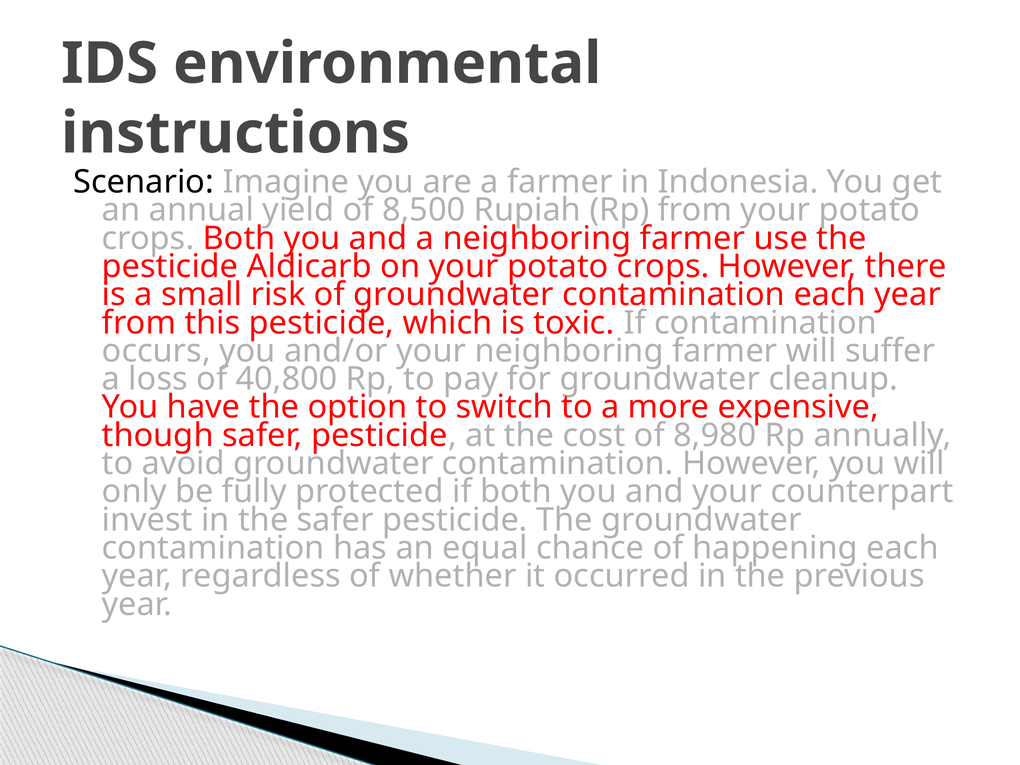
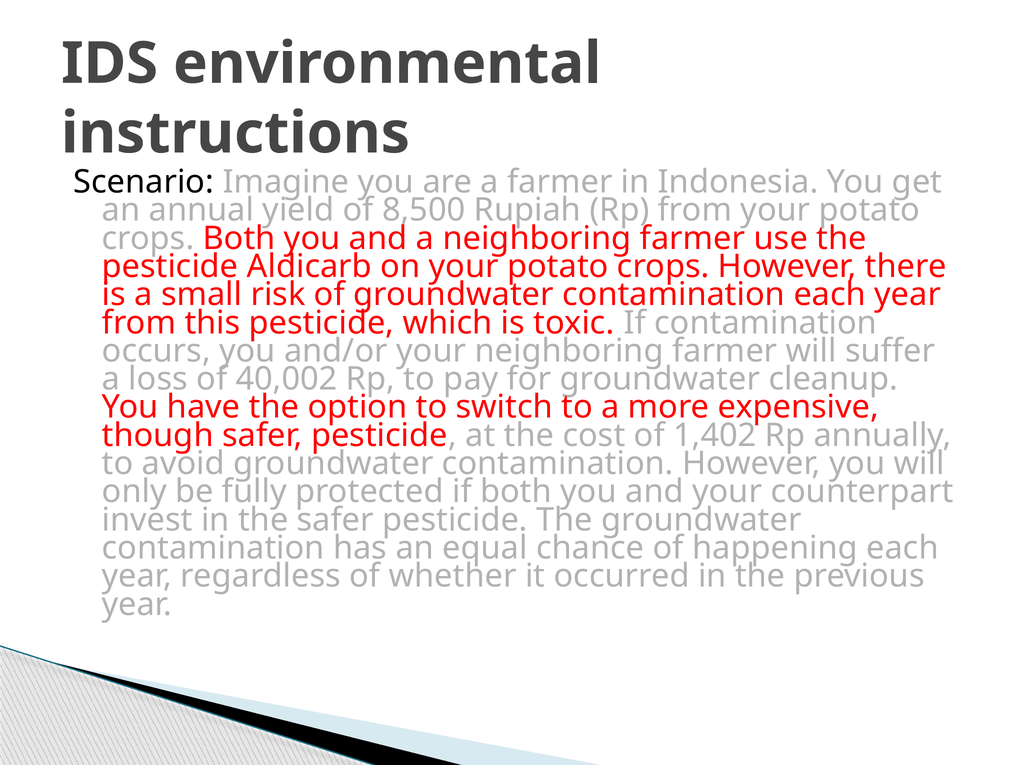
40,800: 40,800 -> 40,002
8,980: 8,980 -> 1,402
